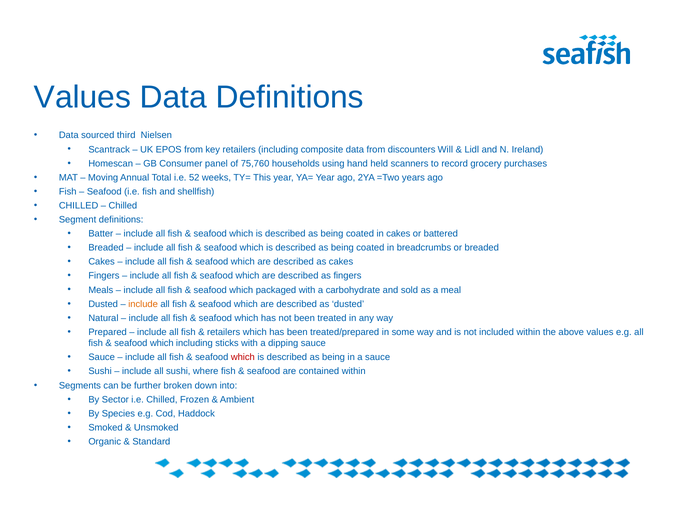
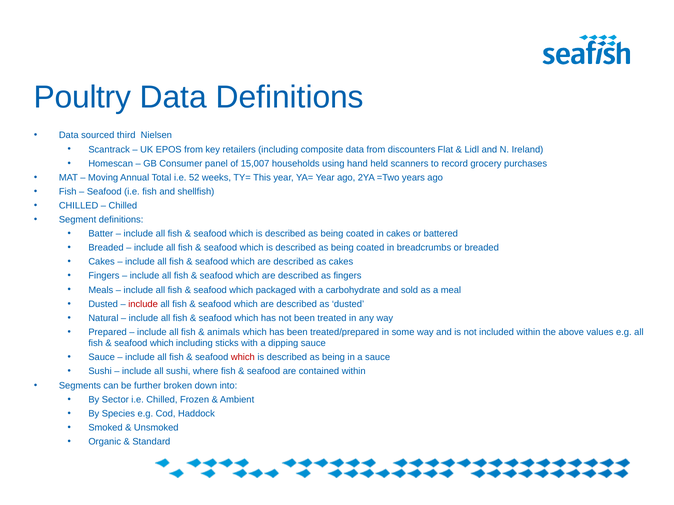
Values at (82, 97): Values -> Poultry
Will: Will -> Flat
75,760: 75,760 -> 15,007
include at (143, 304) colour: orange -> red
retailers at (224, 332): retailers -> animals
